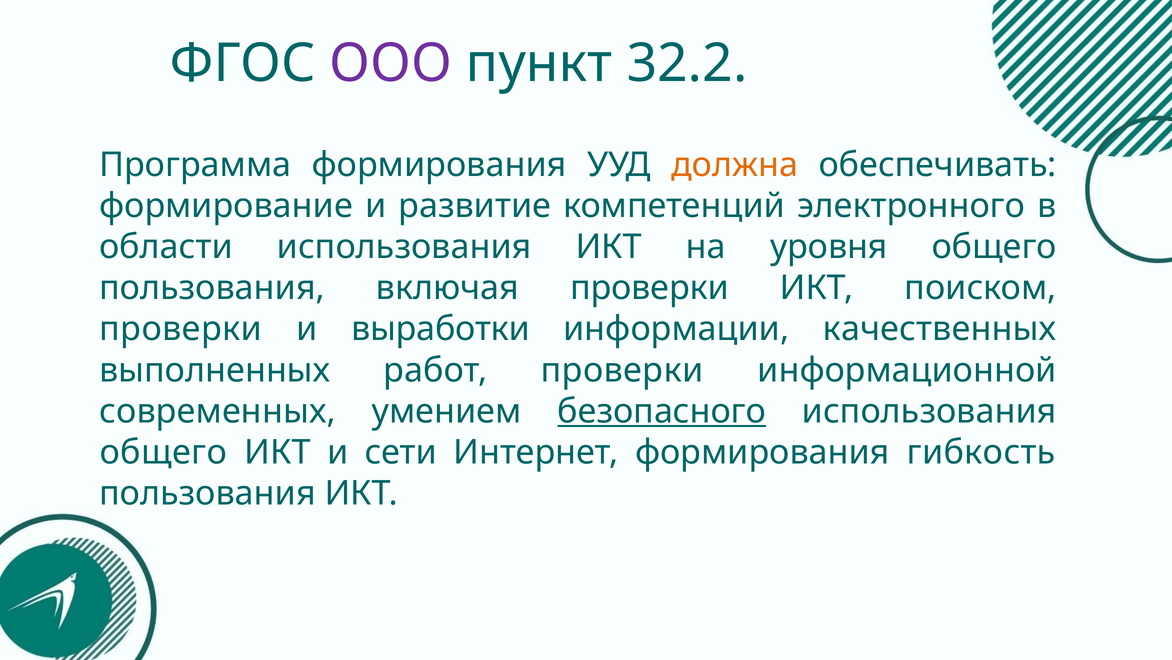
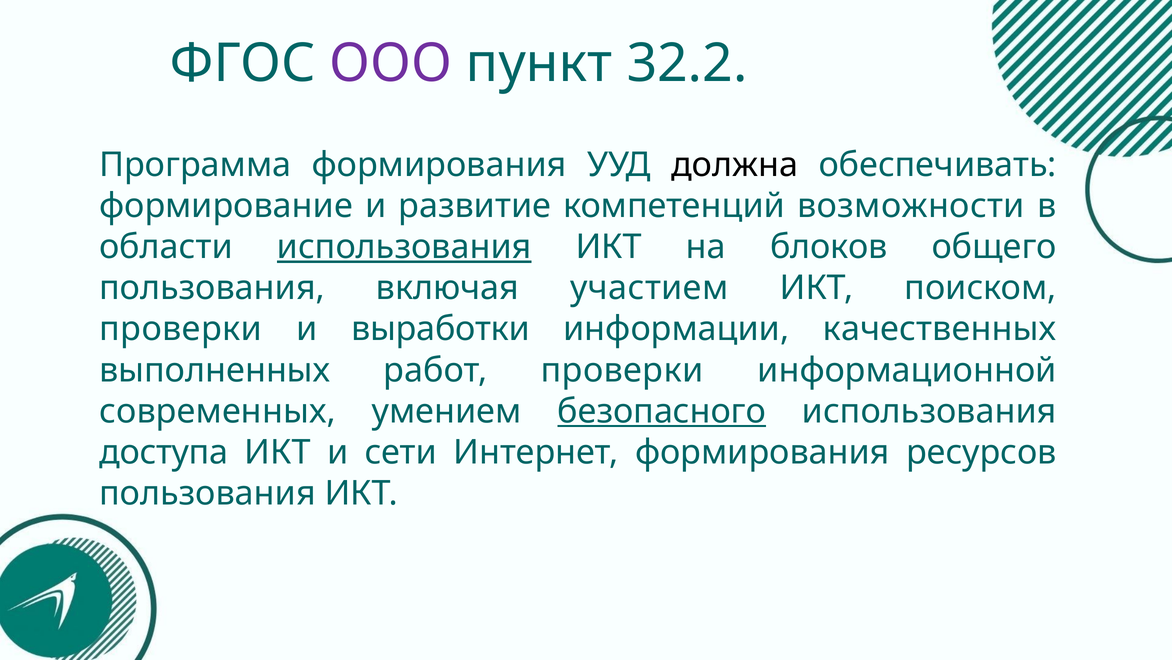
должна colour: orange -> black
электронного: электронного -> возможности
использования at (404, 247) underline: none -> present
уровня: уровня -> блоков
включая проверки: проверки -> участием
общего at (163, 452): общего -> доступа
гибкость: гибкость -> ресурсов
